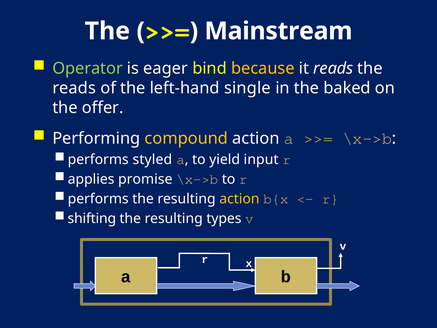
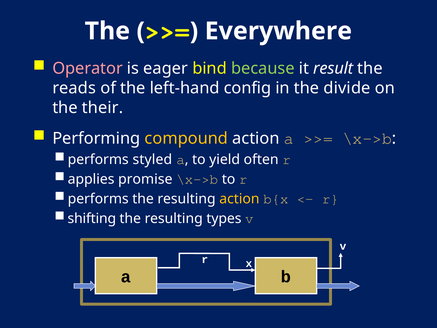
Mainstream: Mainstream -> Everywhere
Operator colour: light green -> pink
because colour: yellow -> light green
it reads: reads -> result
single: single -> config
baked: baked -> divide
offer: offer -> their
input: input -> often
